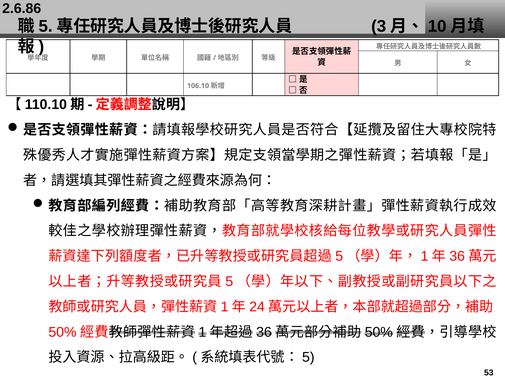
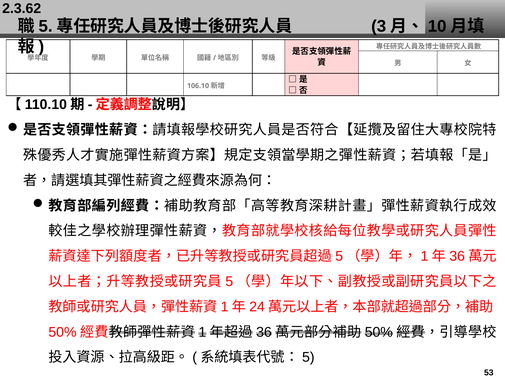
2.6.86: 2.6.86 -> 2.3.62
